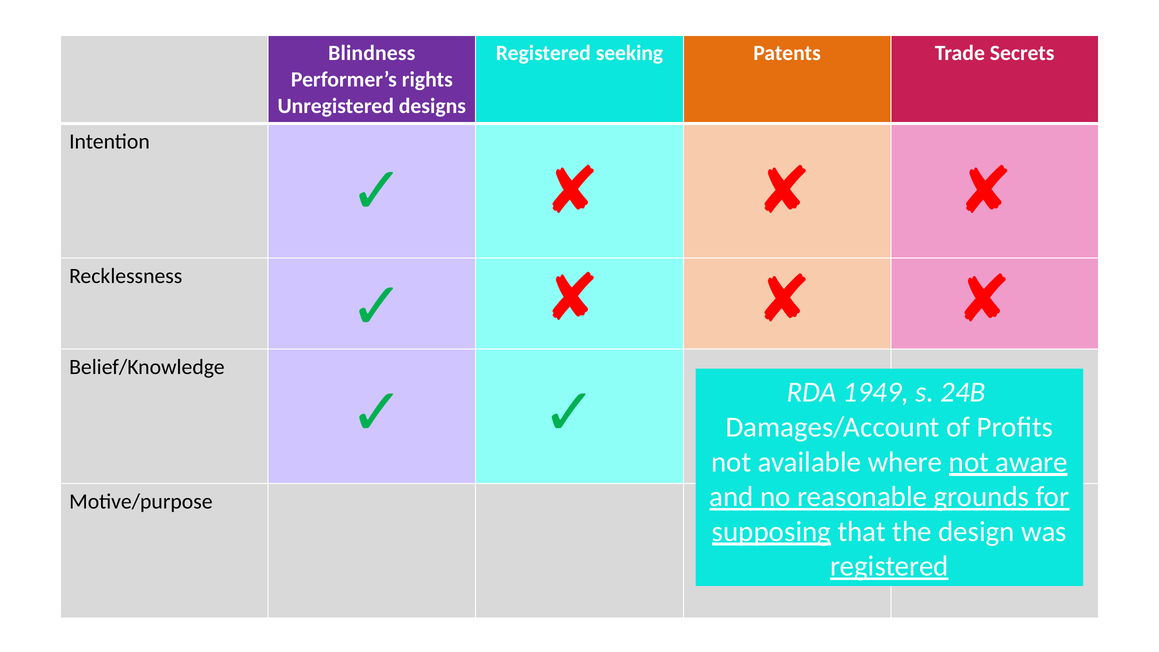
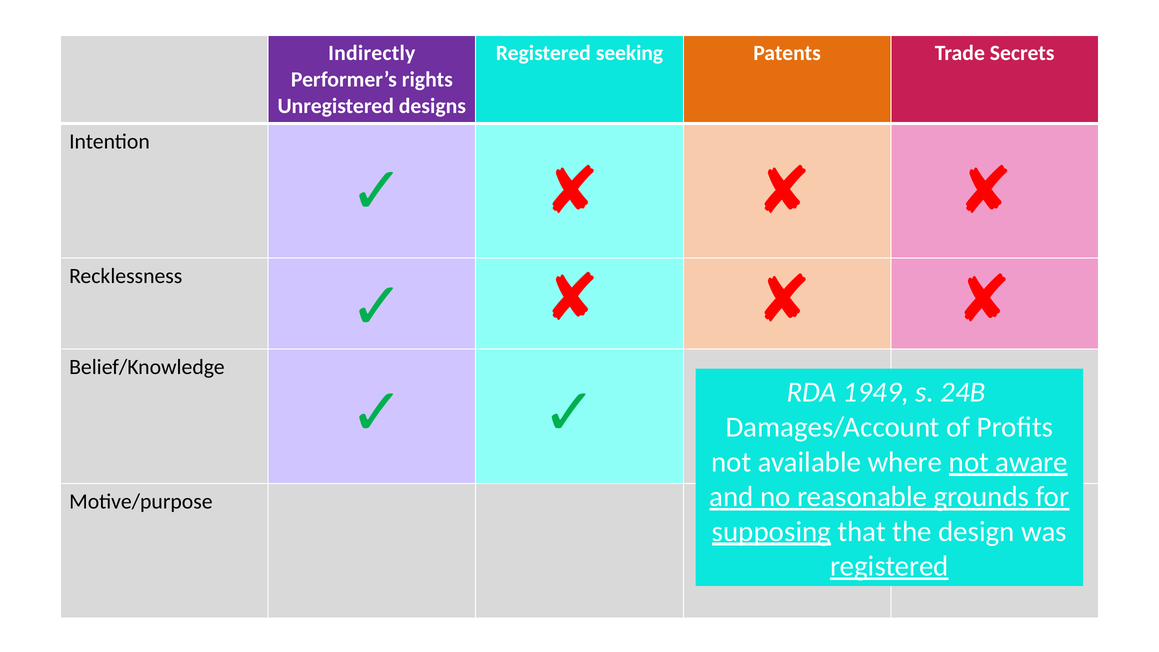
Blindness: Blindness -> Indirectly
